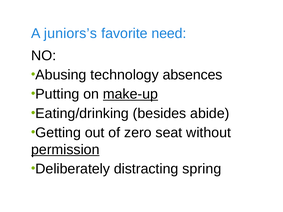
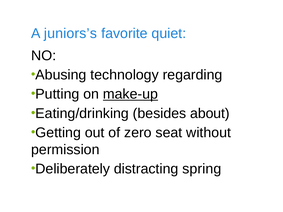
need: need -> quiet
absences: absences -> regarding
abide: abide -> about
permission underline: present -> none
